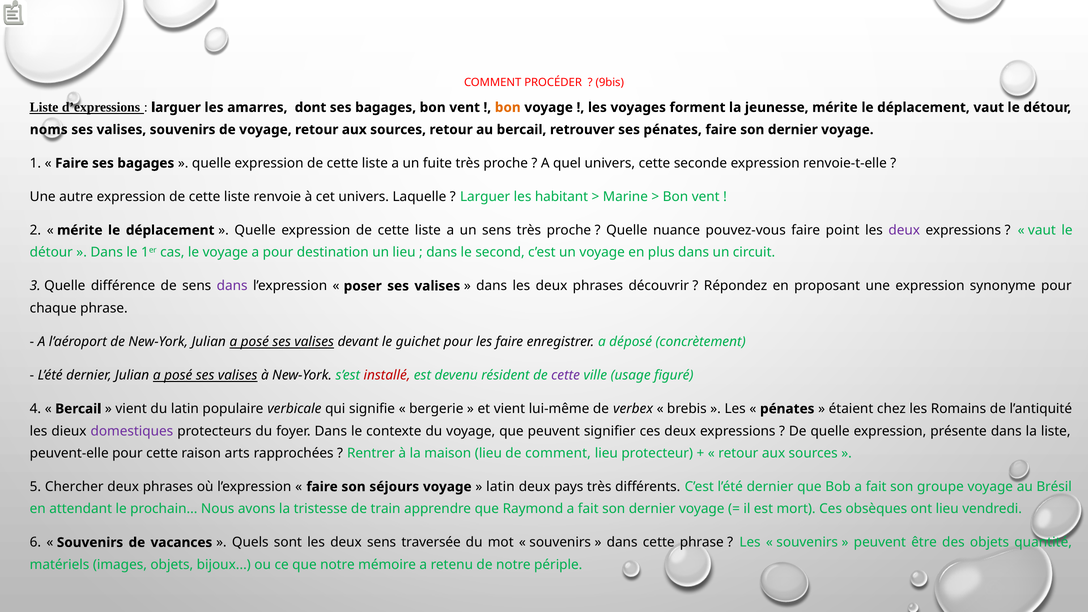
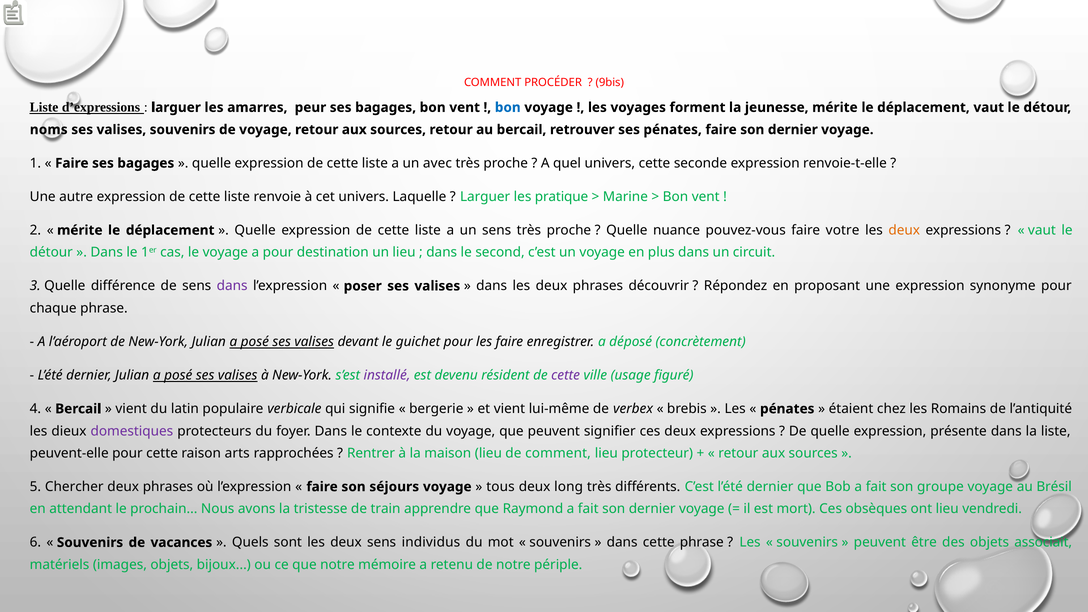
dont: dont -> peur
bon at (508, 107) colour: orange -> blue
fuite: fuite -> avec
habitant: habitant -> pratique
point: point -> votre
deux at (904, 230) colour: purple -> orange
installé colour: red -> purple
latin at (500, 487): latin -> tous
pays: pays -> long
traversée: traversée -> individus
quantité: quantité -> associait
